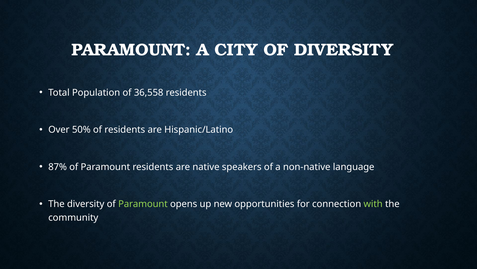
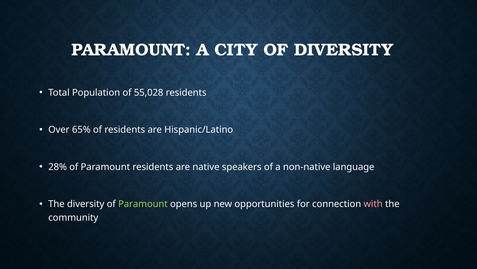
36,558: 36,558 -> 55,028
50%: 50% -> 65%
87%: 87% -> 28%
with colour: light green -> pink
